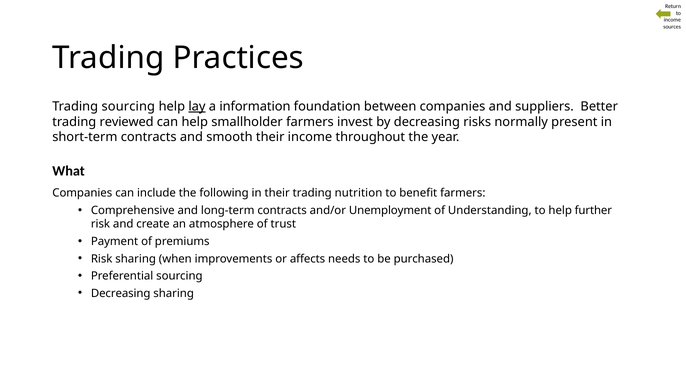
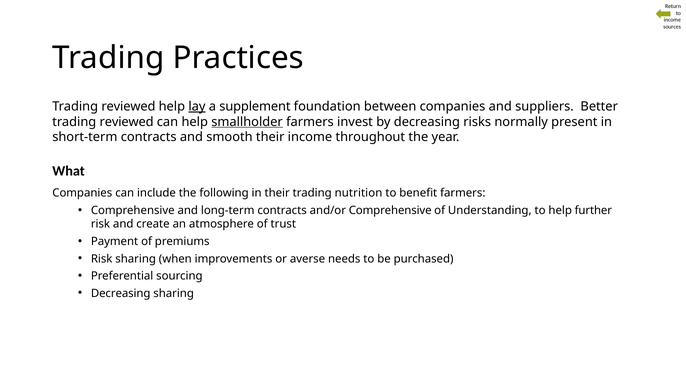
sourcing at (128, 106): sourcing -> reviewed
information: information -> supplement
smallholder underline: none -> present
and/or Unemployment: Unemployment -> Comprehensive
affects: affects -> averse
